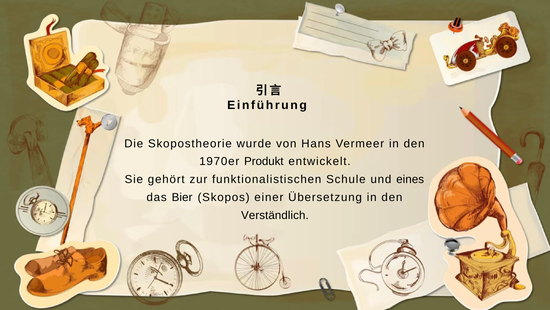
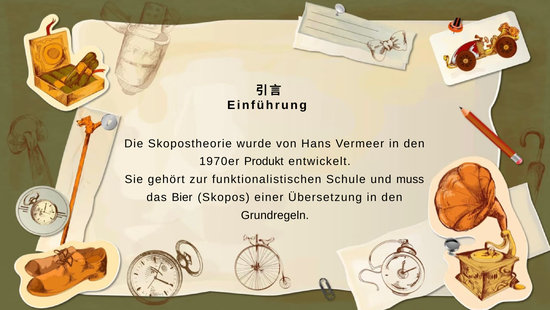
eines: eines -> muss
Verständlich: Verständlich -> Grundregeln
